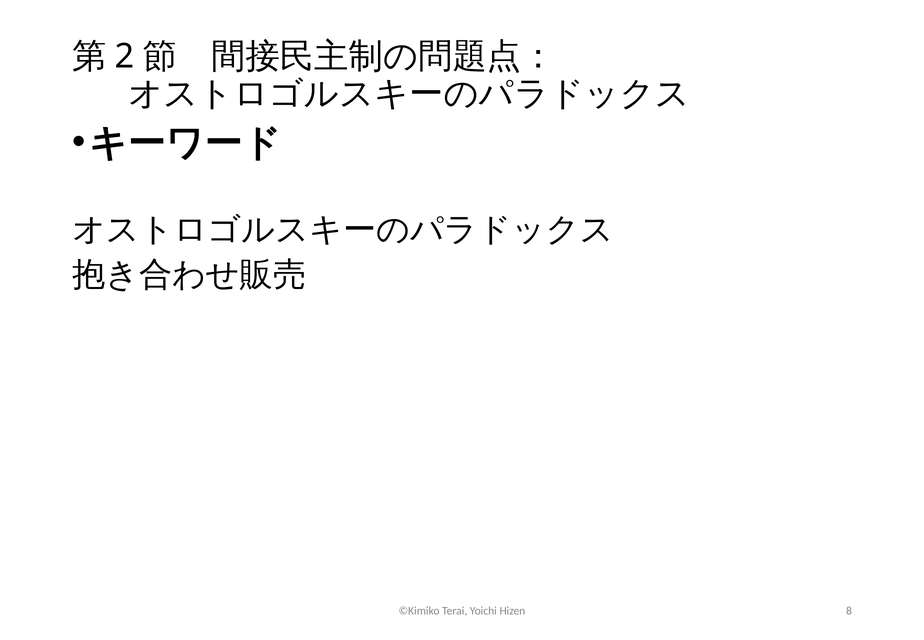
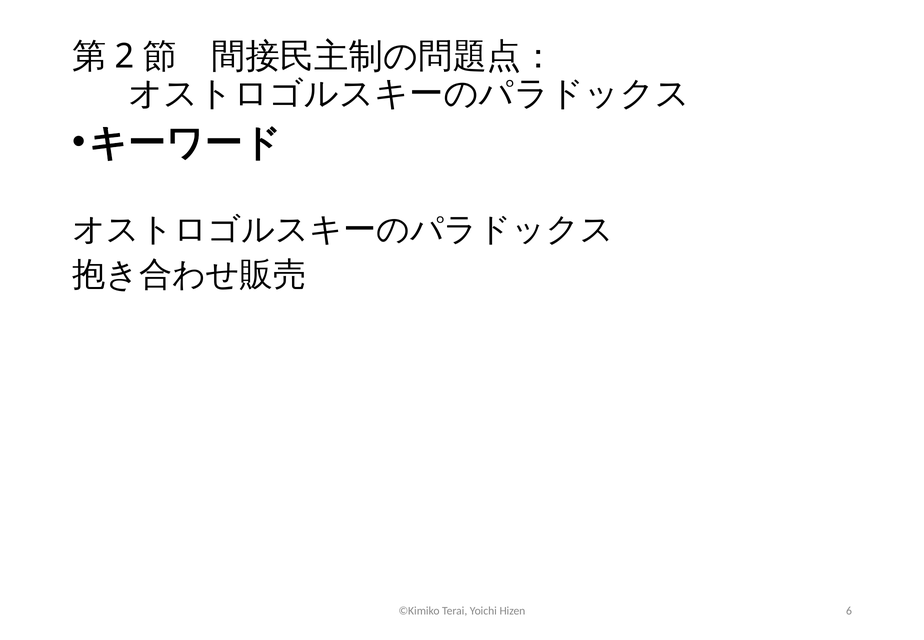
8: 8 -> 6
